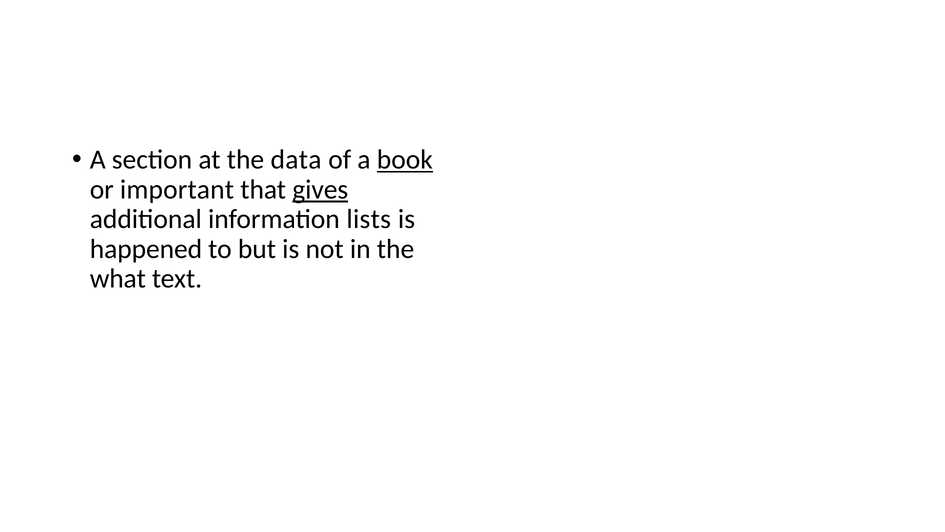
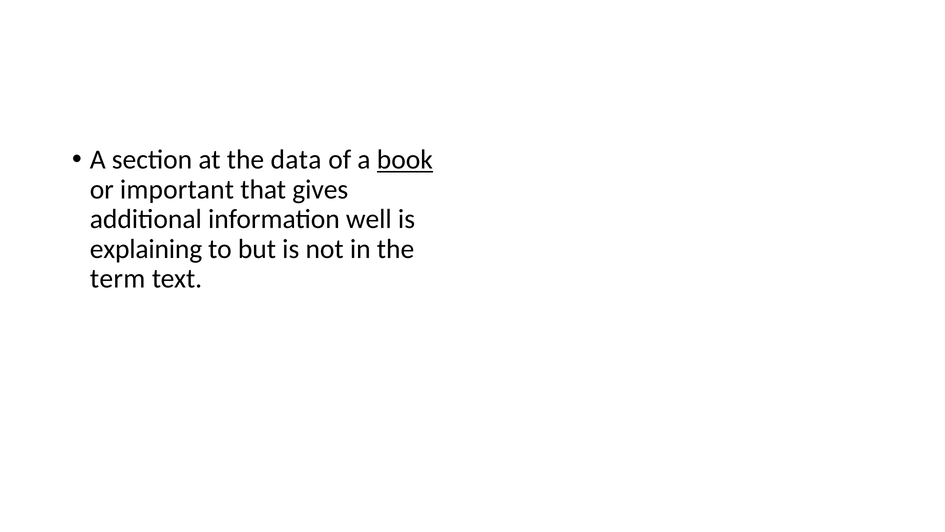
gives underline: present -> none
lists: lists -> well
happened: happened -> explaining
what: what -> term
